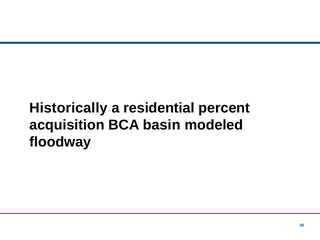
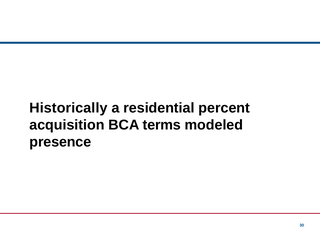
basin: basin -> terms
floodway: floodway -> presence
